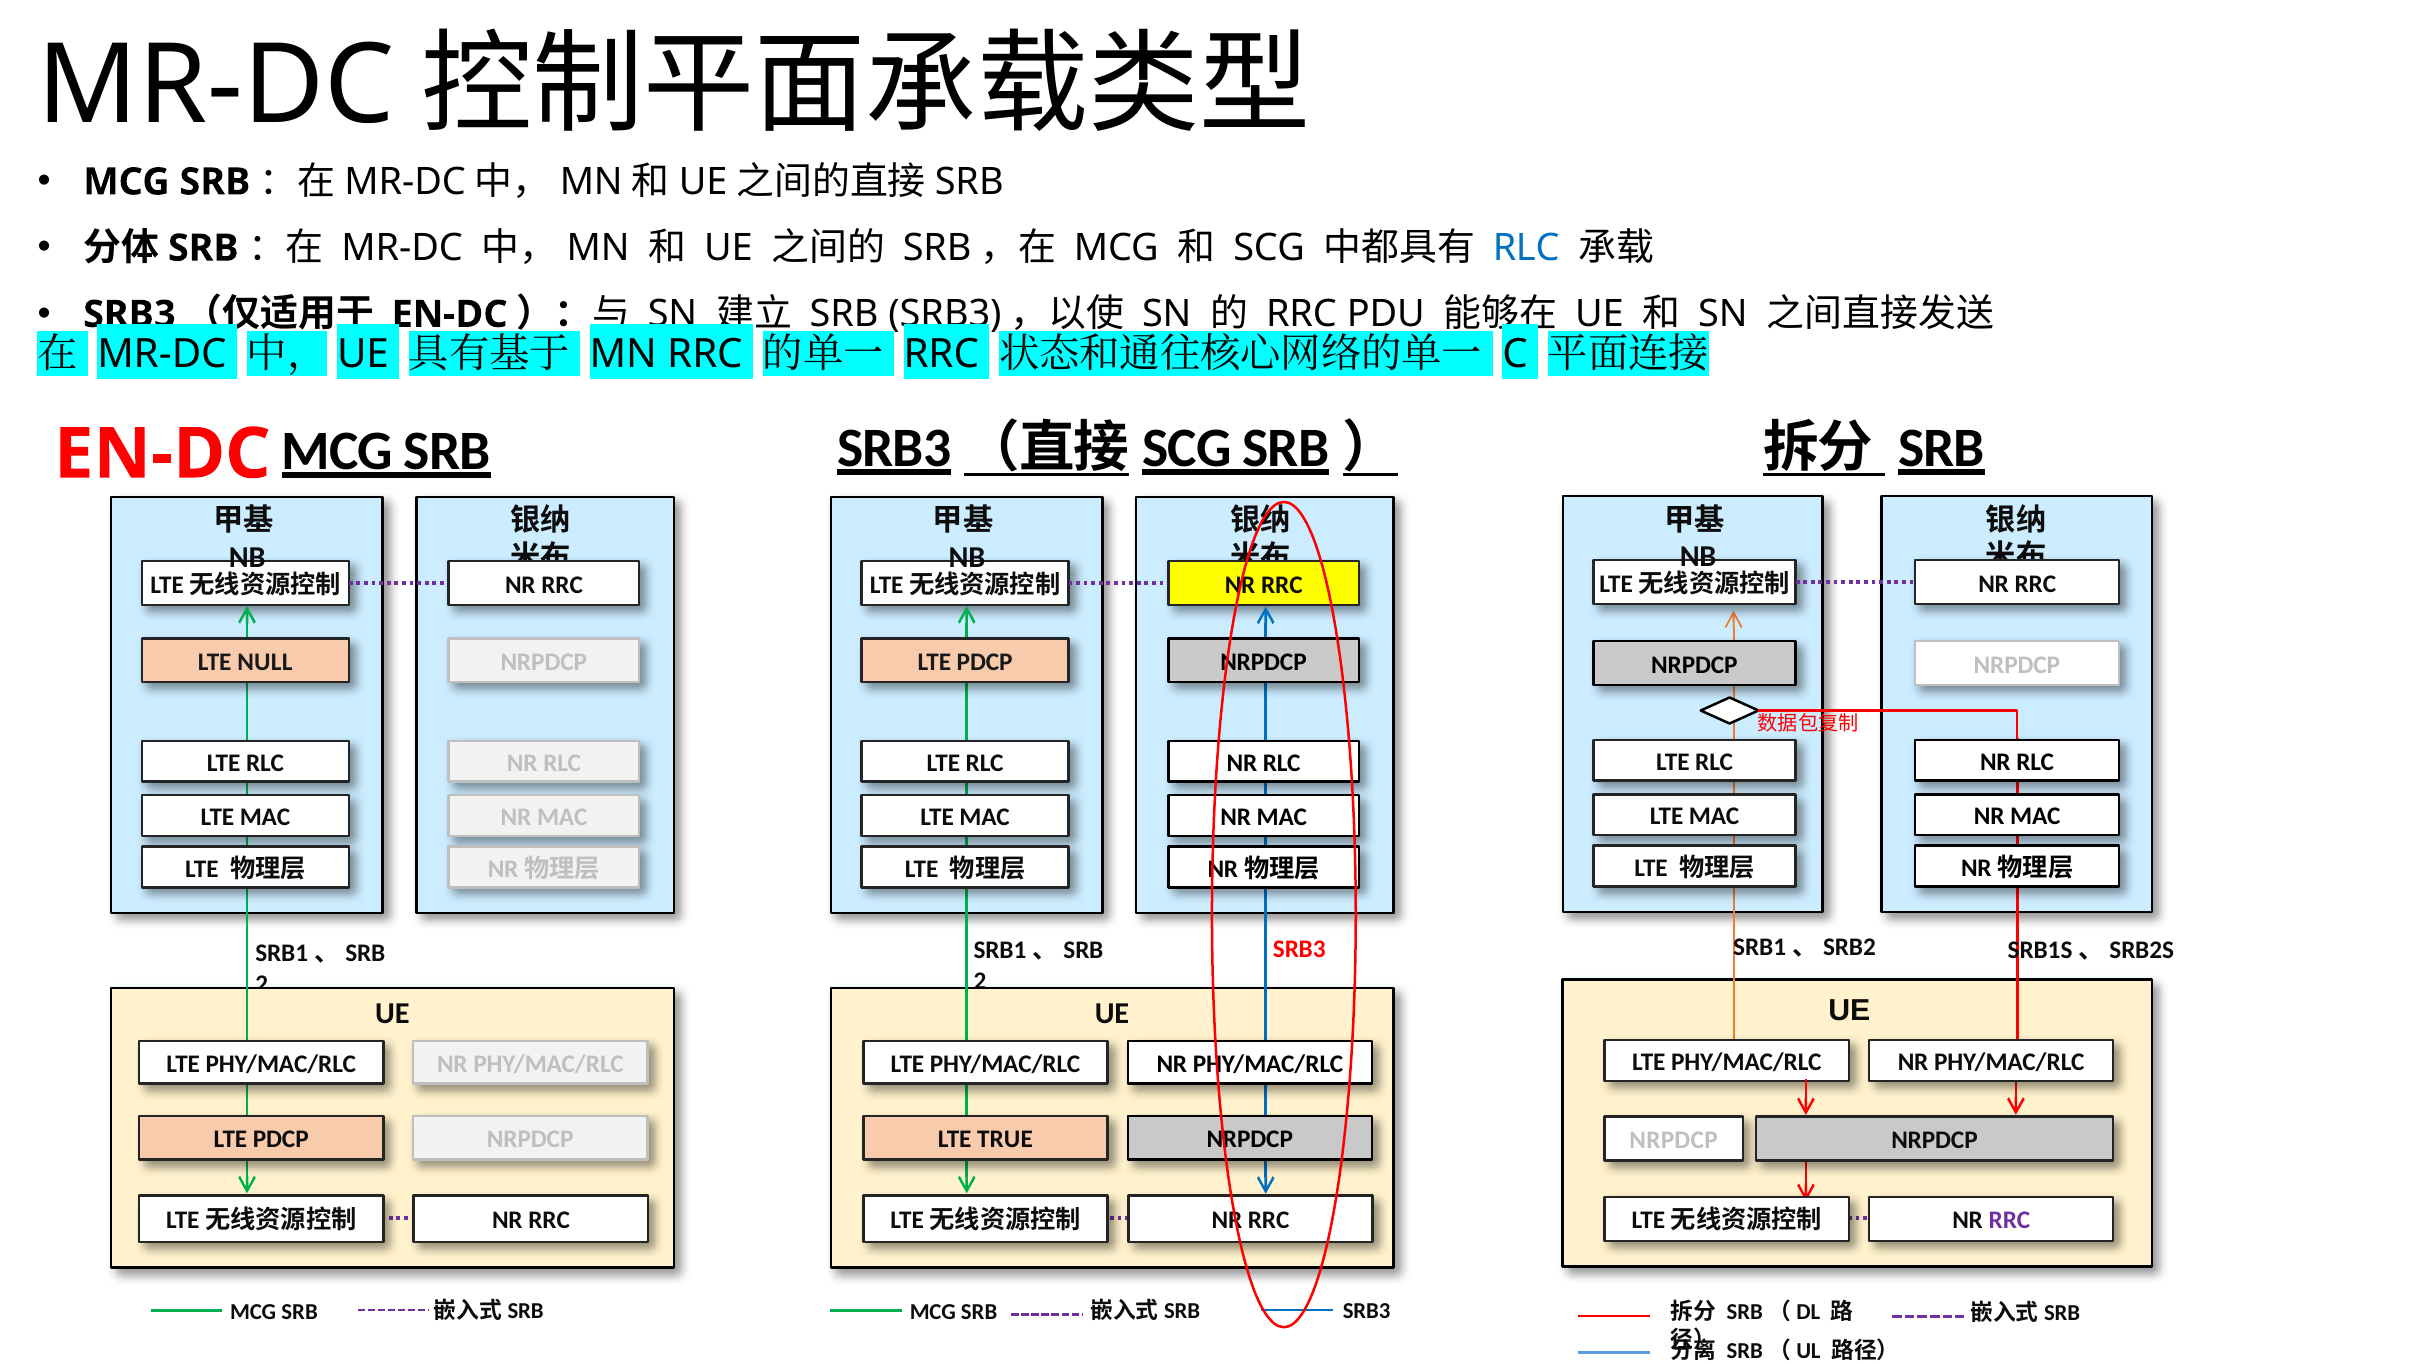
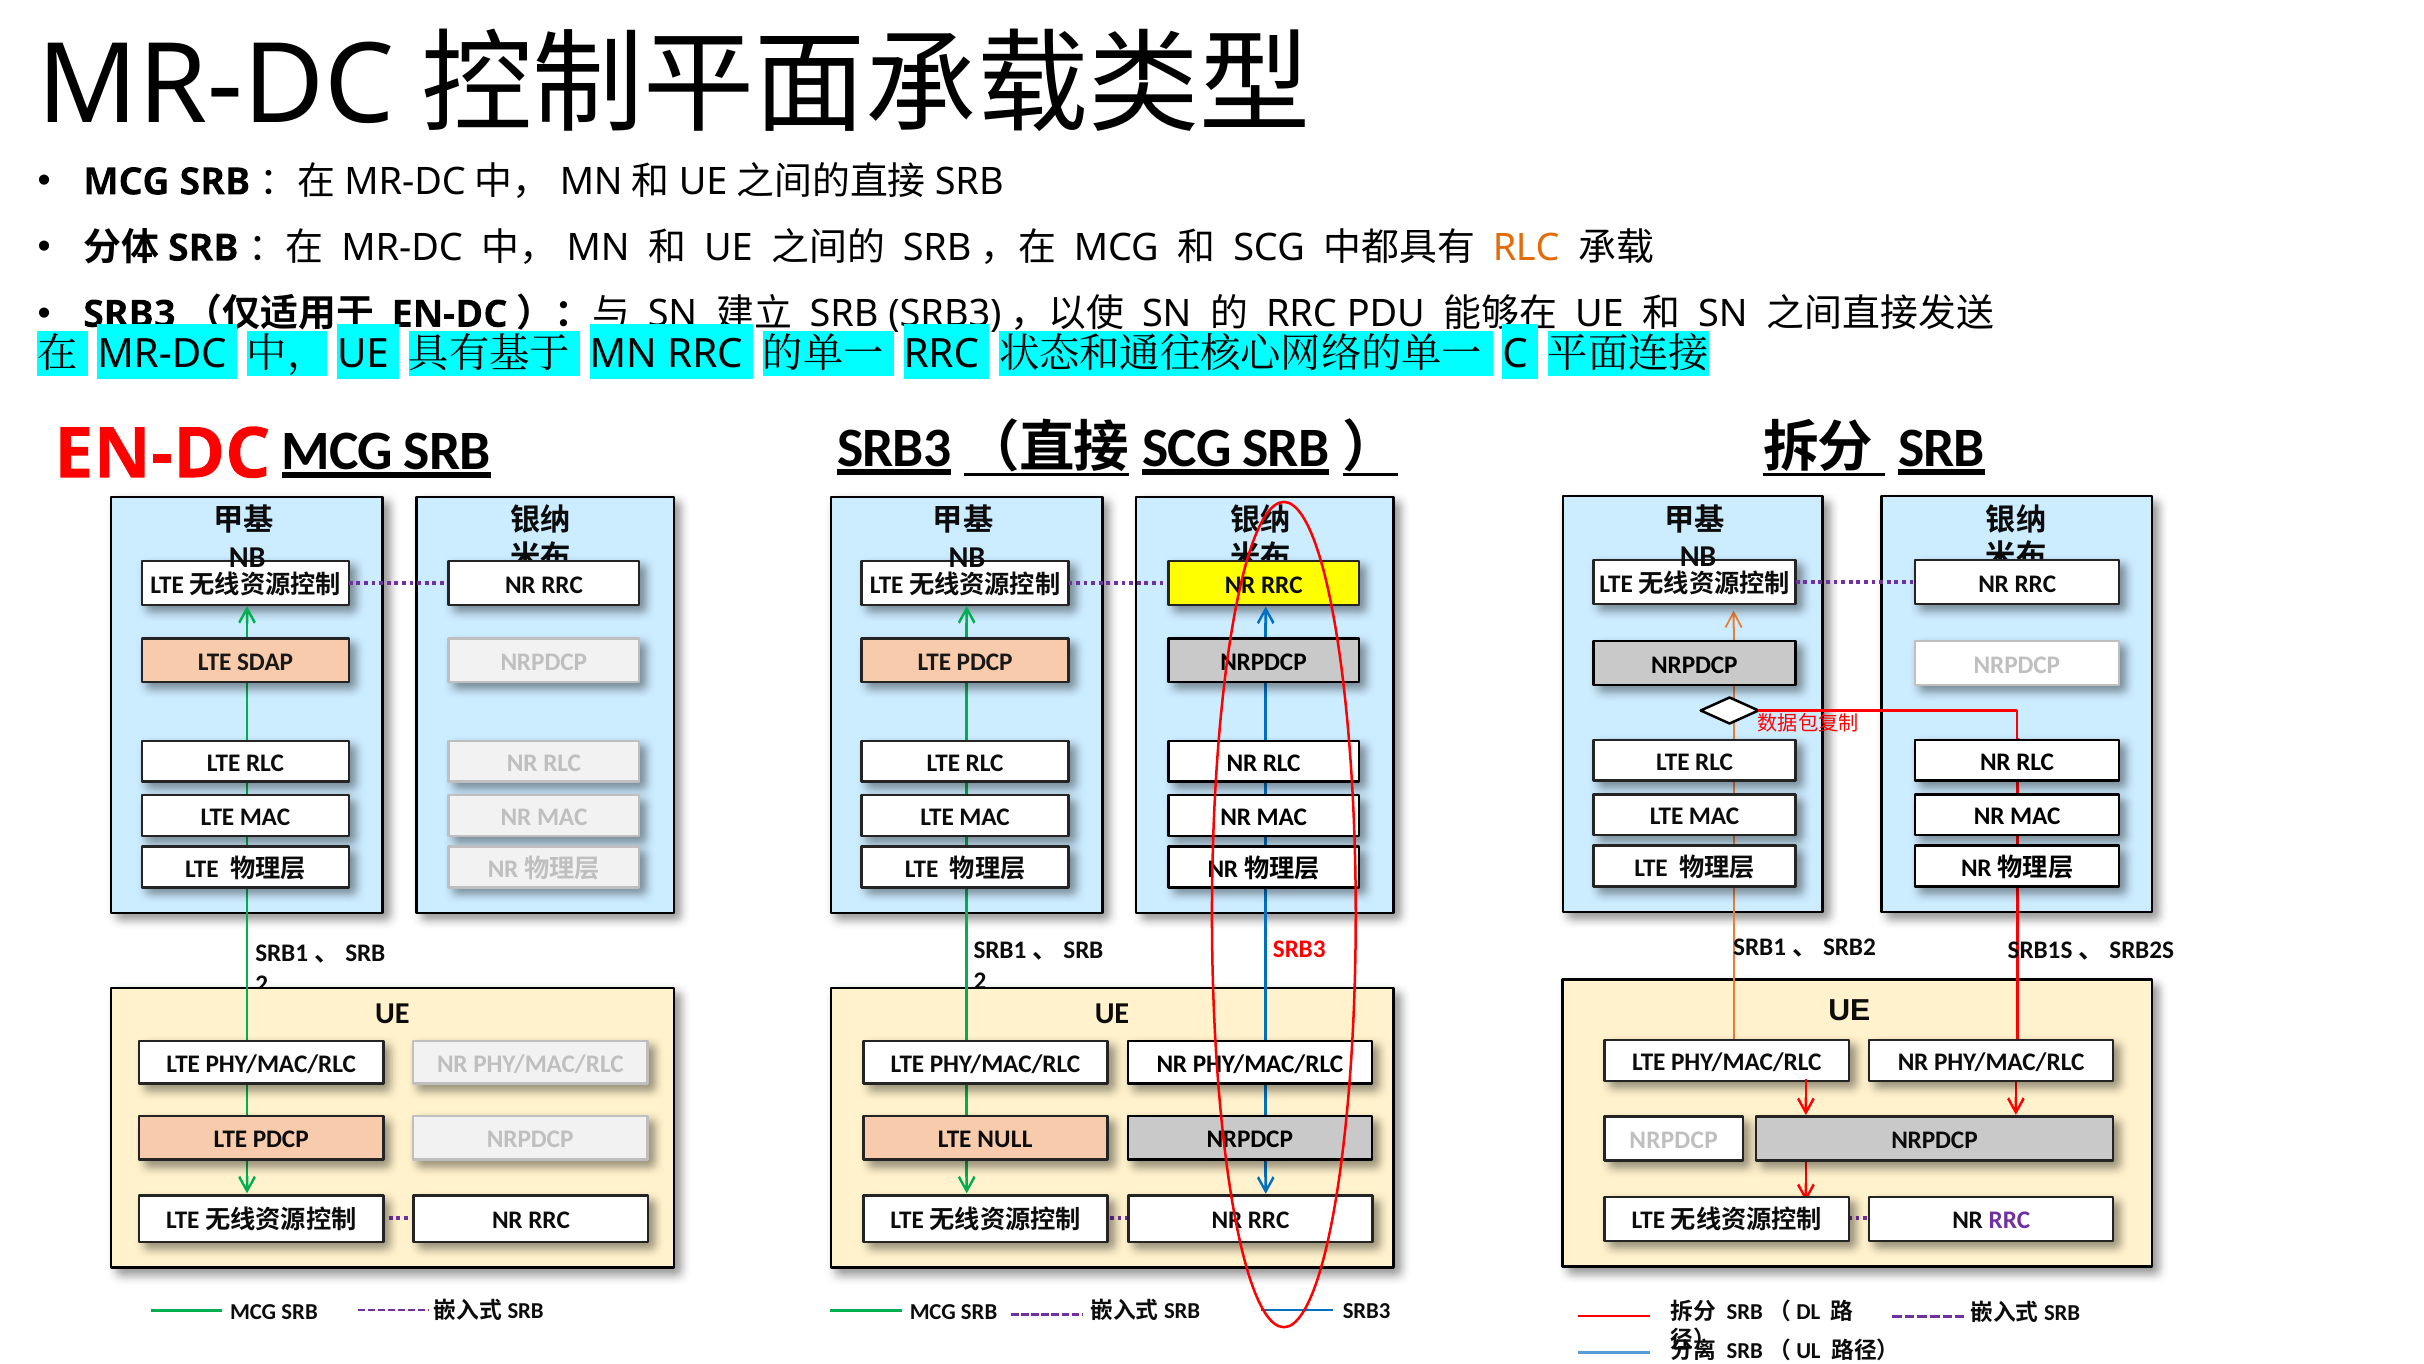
RLC at (1526, 248) colour: blue -> orange
NULL: NULL -> SDAP
TRUE: TRUE -> NULL
